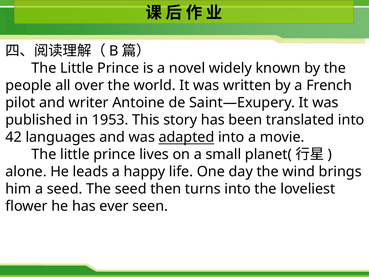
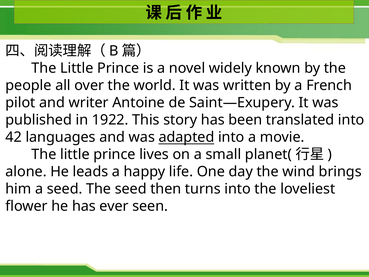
1953: 1953 -> 1922
